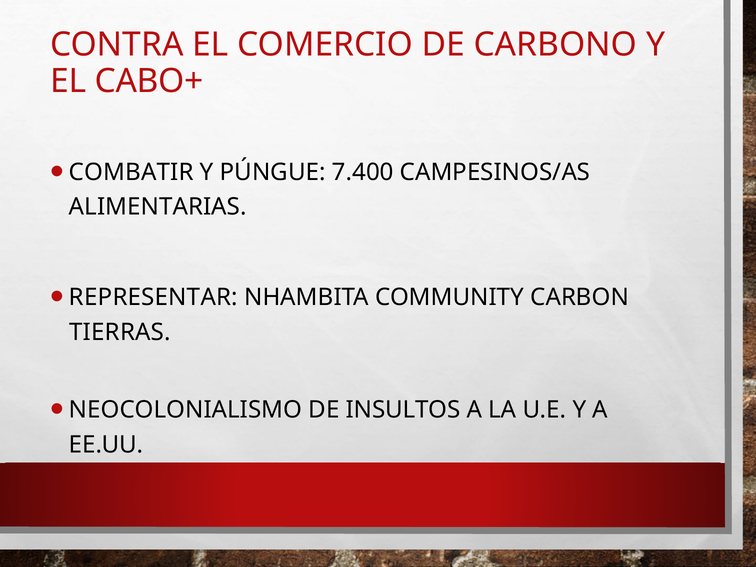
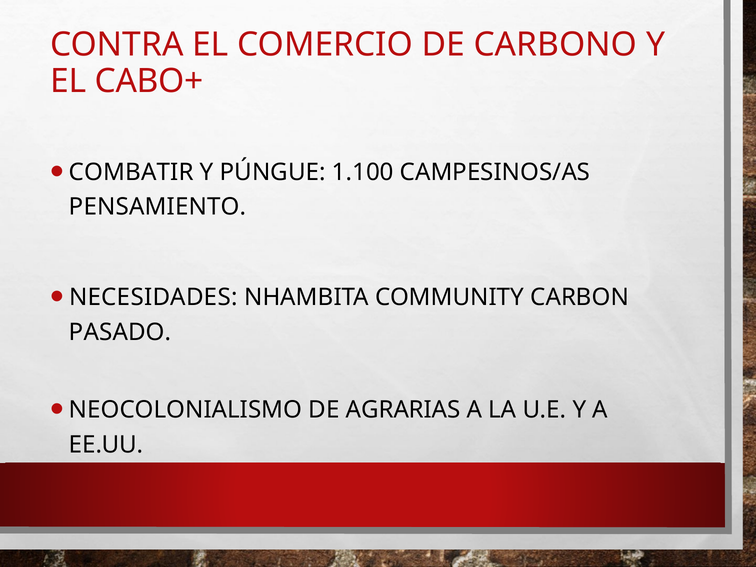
7.400: 7.400 -> 1.100
ALIMENTARIAS: ALIMENTARIAS -> PENSAMIENTO
REPRESENTAR: REPRESENTAR -> NECESIDADES
TIERRAS: TIERRAS -> PASADO
INSULTOS: INSULTOS -> AGRARIAS
